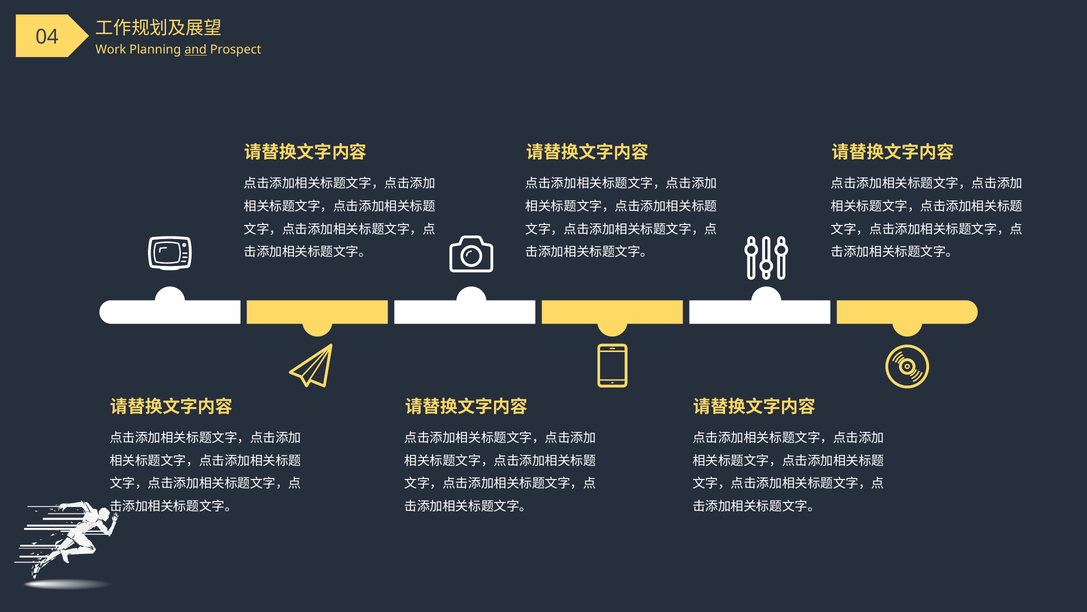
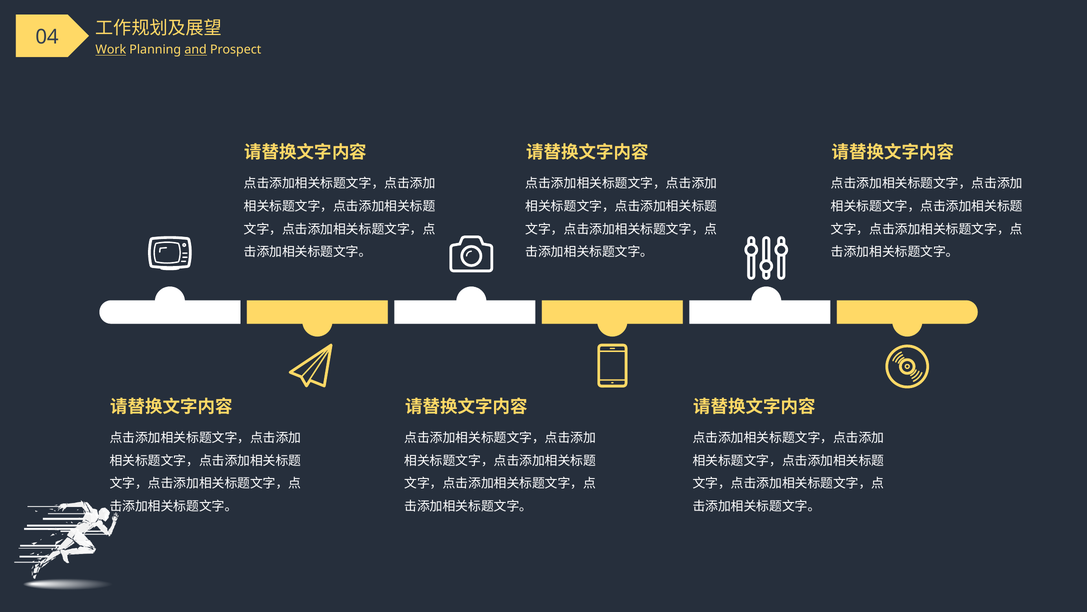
Work underline: none -> present
